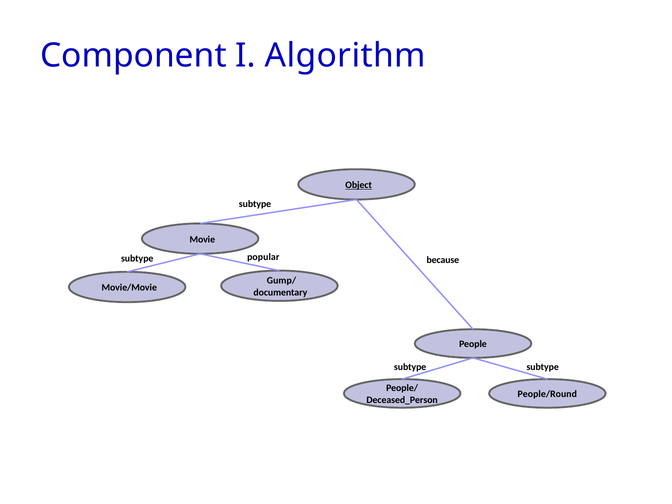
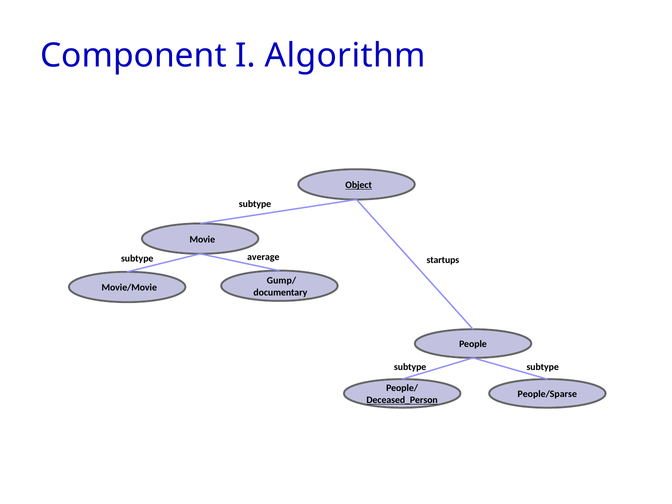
popular: popular -> average
because: because -> startups
People/Round: People/Round -> People/Sparse
Deceased_Person underline: none -> present
